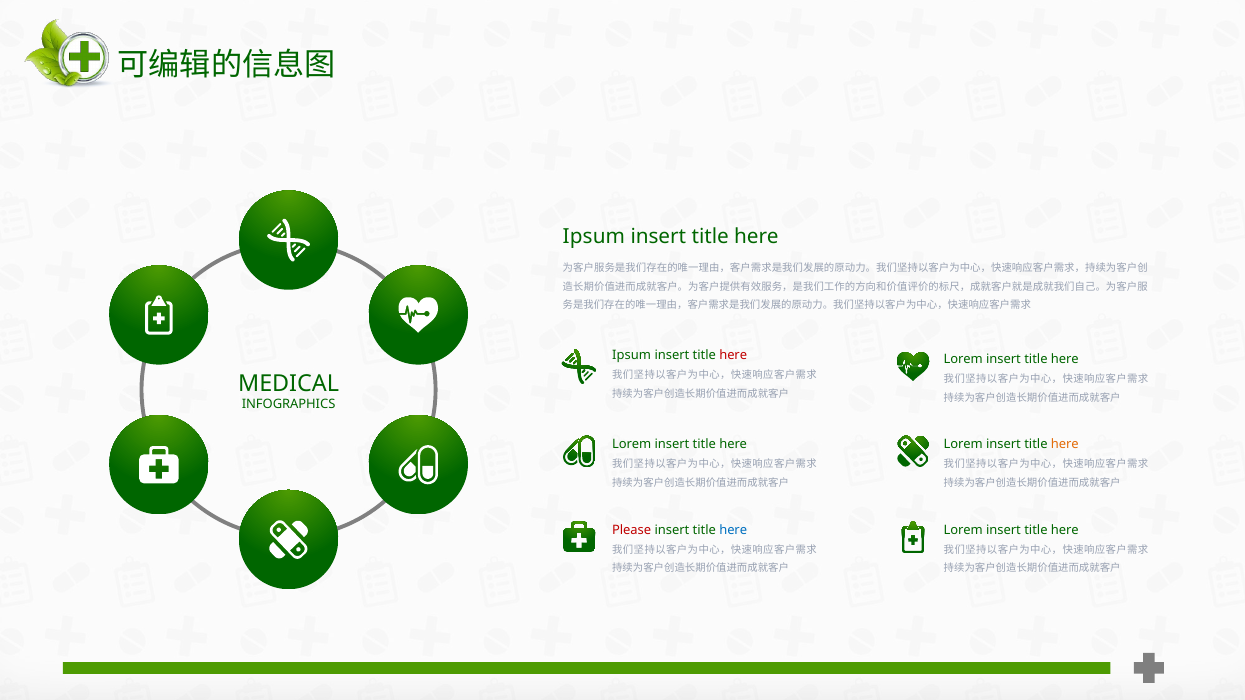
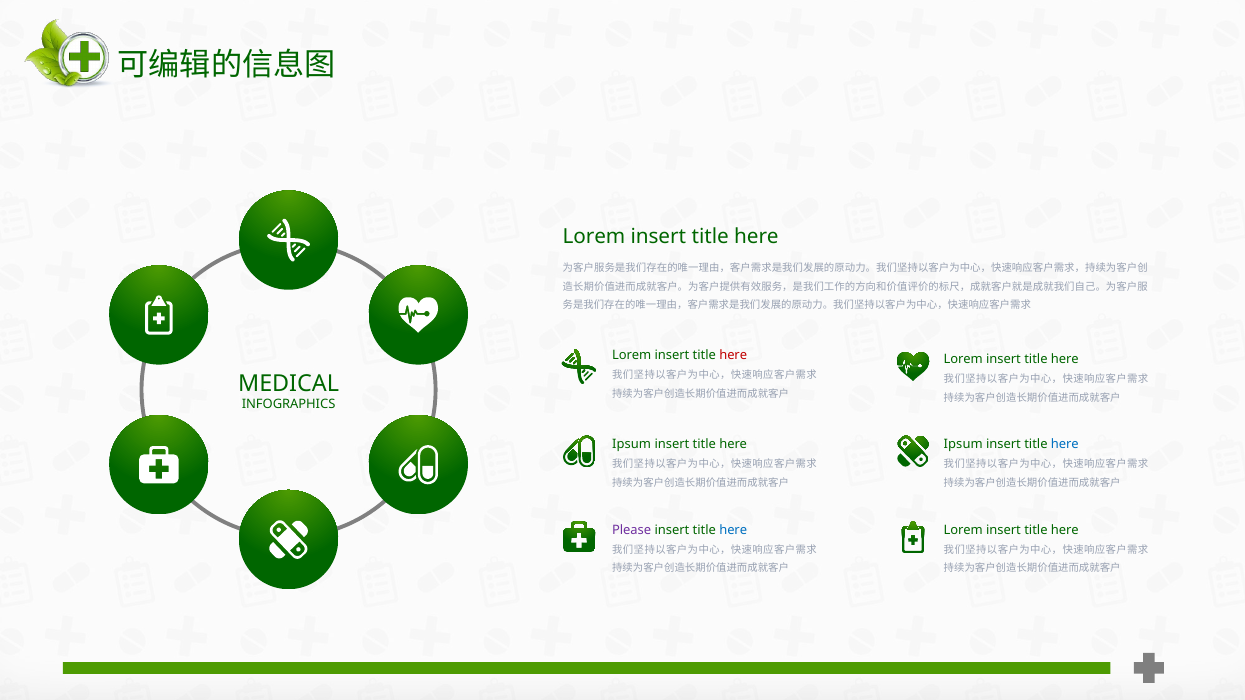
Ipsum at (594, 236): Ipsum -> Lorem
Ipsum at (632, 356): Ipsum -> Lorem
Lorem at (632, 445): Lorem -> Ipsum
Lorem at (963, 445): Lorem -> Ipsum
here at (1065, 445) colour: orange -> blue
Please colour: red -> purple
